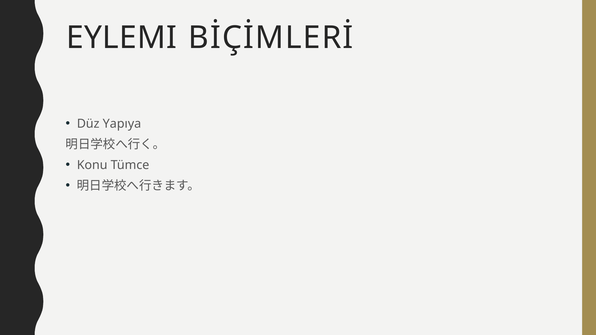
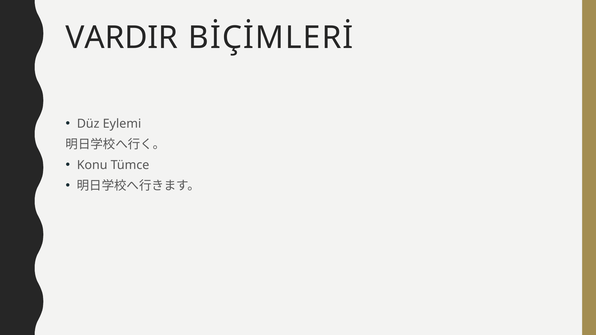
EYLEMI: EYLEMI -> VARDIR
Yapıya: Yapıya -> Eylemi
